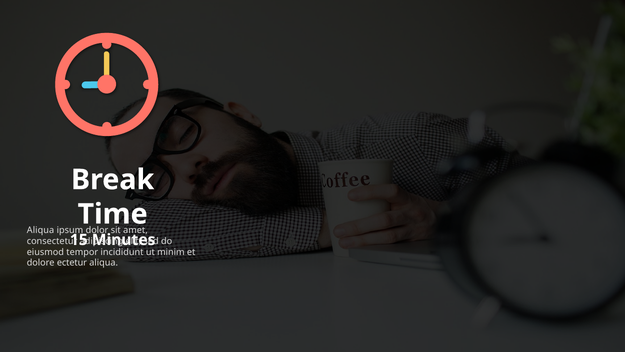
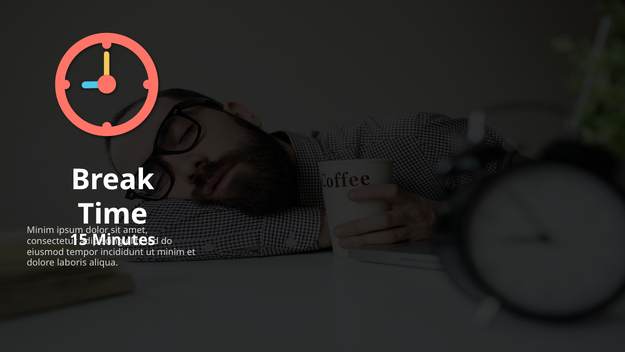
Aliqua at (41, 230): Aliqua -> Minim
ectetur: ectetur -> laboris
